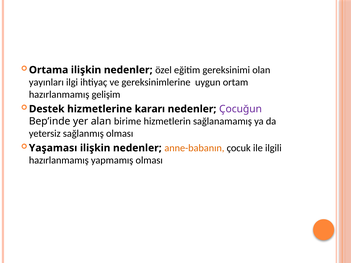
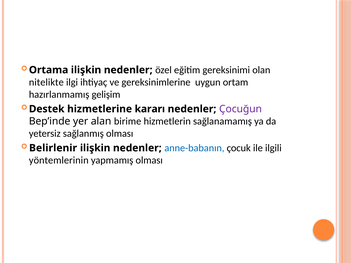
yayınları: yayınları -> nitelikte
Yaşaması: Yaşaması -> Belirlenir
anne-babanın colour: orange -> blue
hazırlanmamış at (59, 160): hazırlanmamış -> yöntemlerinin
